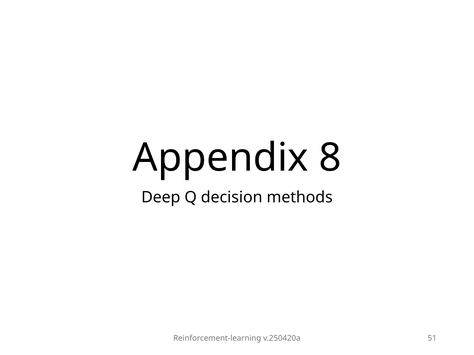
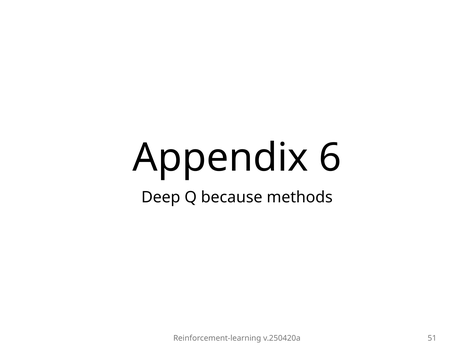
8: 8 -> 6
decision: decision -> because
